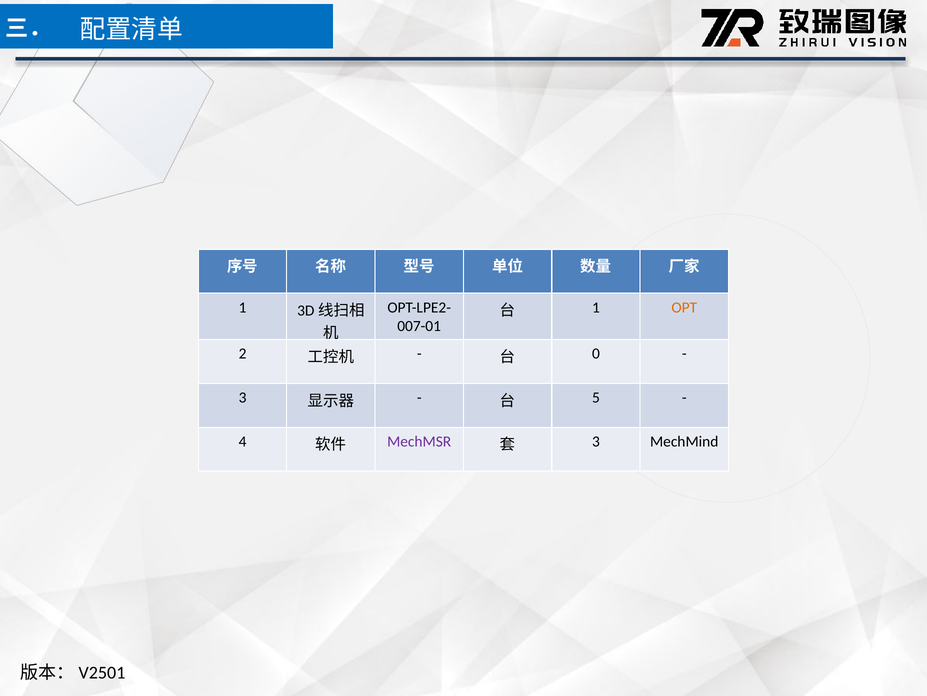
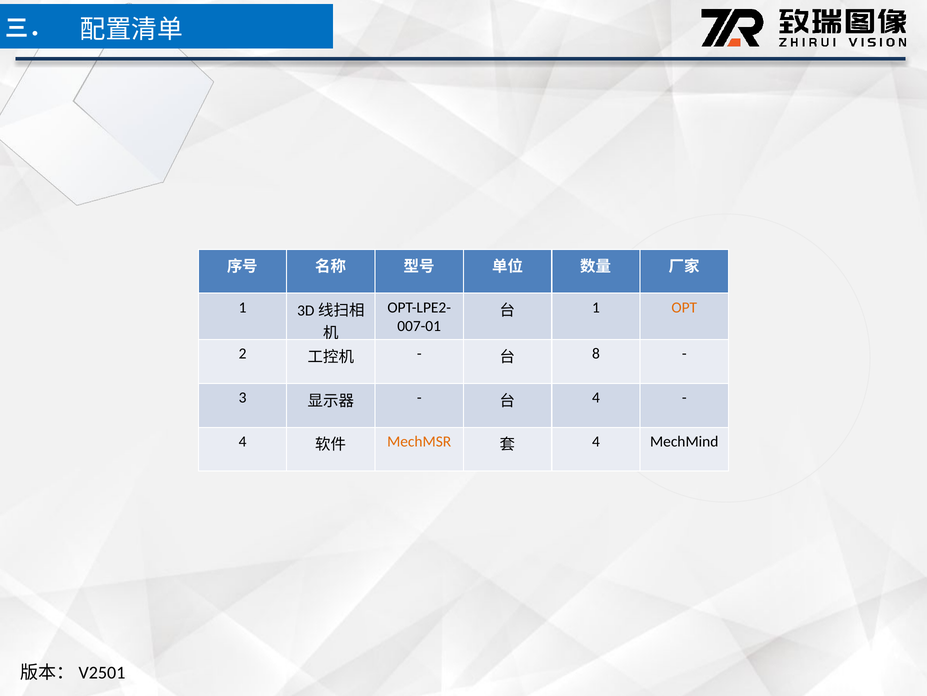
0: 0 -> 8
5 at (596, 397): 5 -> 4
MechMSR colour: purple -> orange
3 at (596, 441): 3 -> 4
